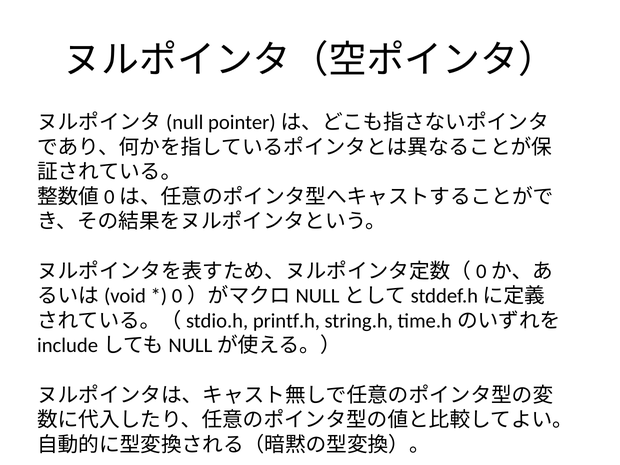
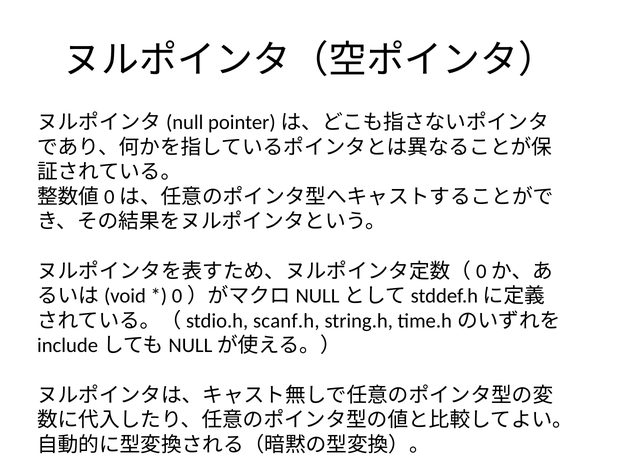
printf.h: printf.h -> scanf.h
